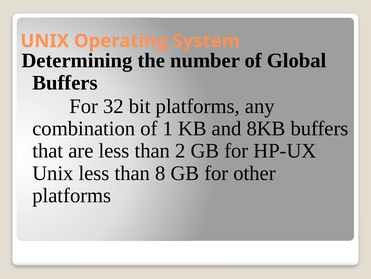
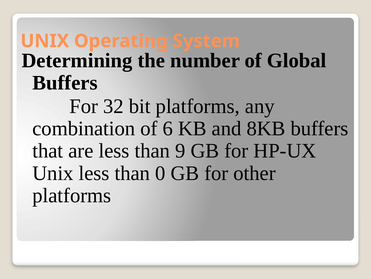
1: 1 -> 6
2: 2 -> 9
8: 8 -> 0
